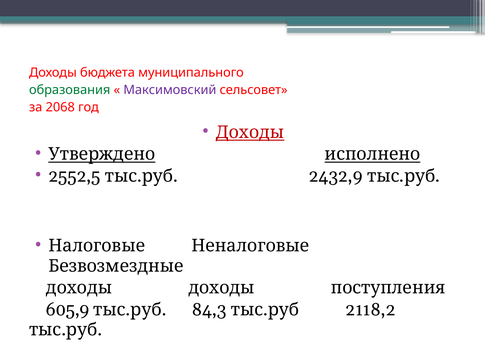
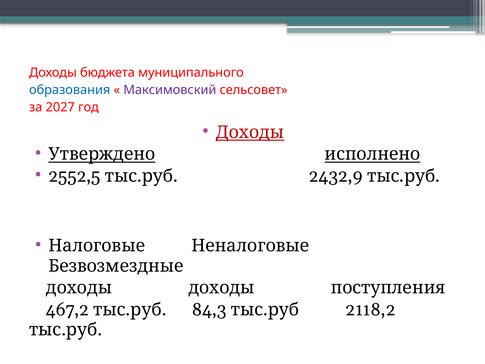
образования colour: green -> blue
2068: 2068 -> 2027
605,9: 605,9 -> 467,2
